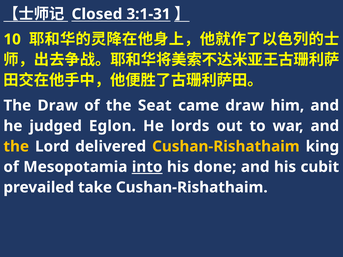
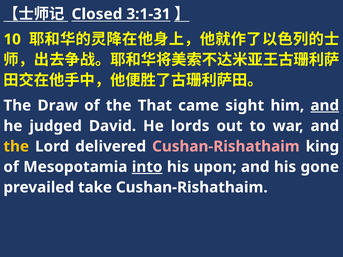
Seat: Seat -> That
came draw: draw -> sight
and at (325, 106) underline: none -> present
Eglon: Eglon -> David
Cushan-Rishathaim at (226, 147) colour: yellow -> pink
done: done -> upon
cubit: cubit -> gone
